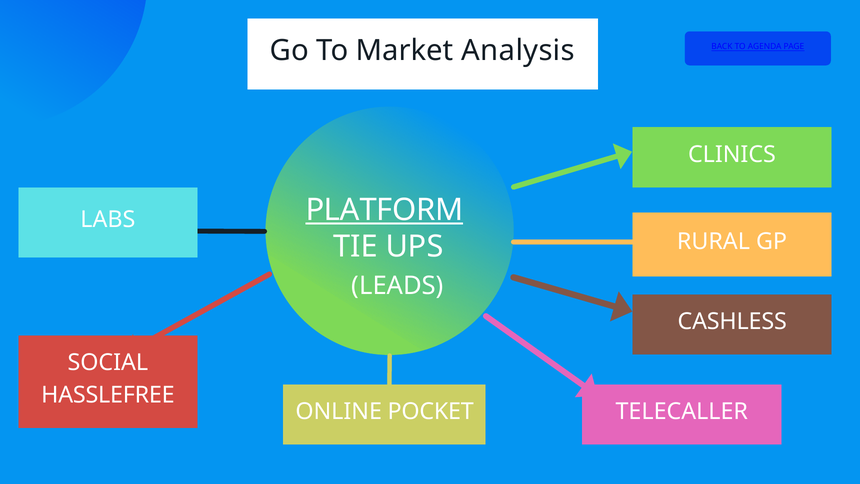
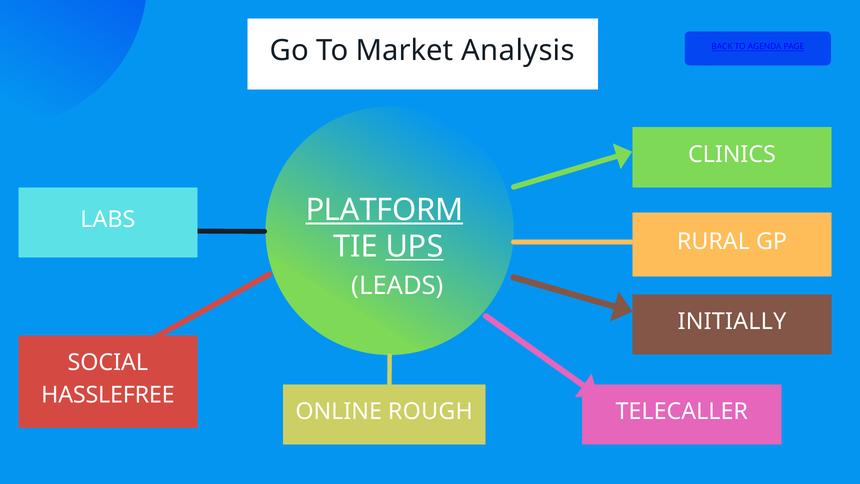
UPS underline: none -> present
CASHLESS: CASHLESS -> INITIALLY
POCKET: POCKET -> ROUGH
